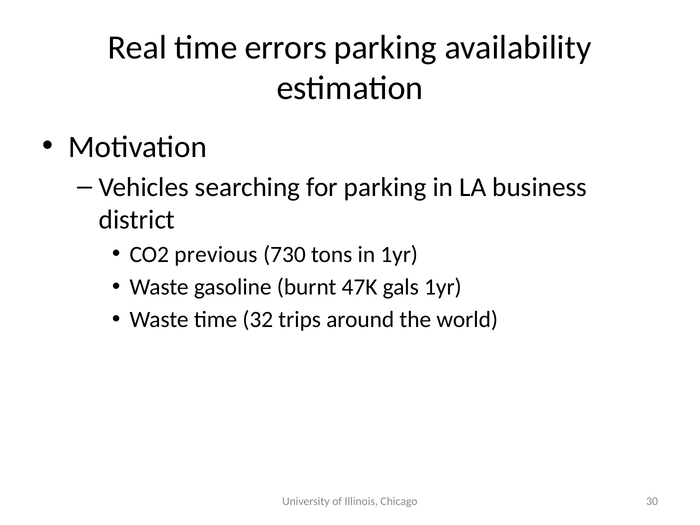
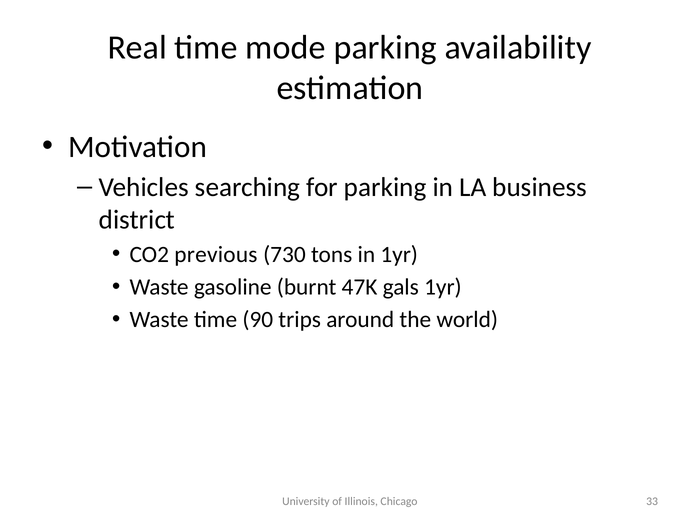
errors: errors -> mode
32: 32 -> 90
30: 30 -> 33
